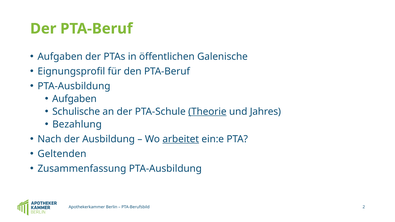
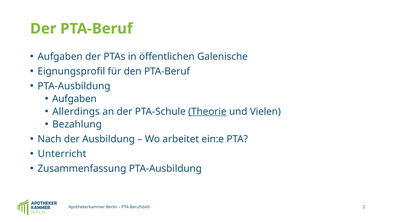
Schulische: Schulische -> Allerdings
Jahres: Jahres -> Vielen
arbeitet underline: present -> none
Geltenden: Geltenden -> Unterricht
